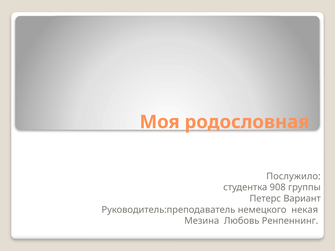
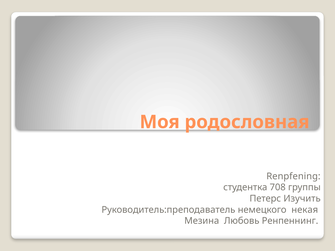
Послужило: Послужило -> Renpfening
908: 908 -> 708
Вариант: Вариант -> Изучить
